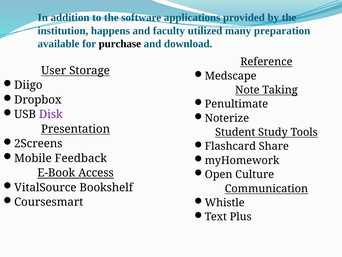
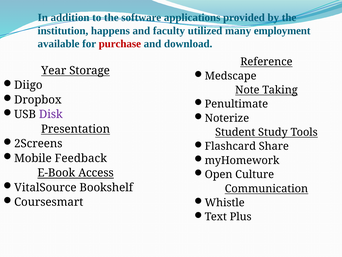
preparation: preparation -> employment
purchase colour: black -> red
User: User -> Year
